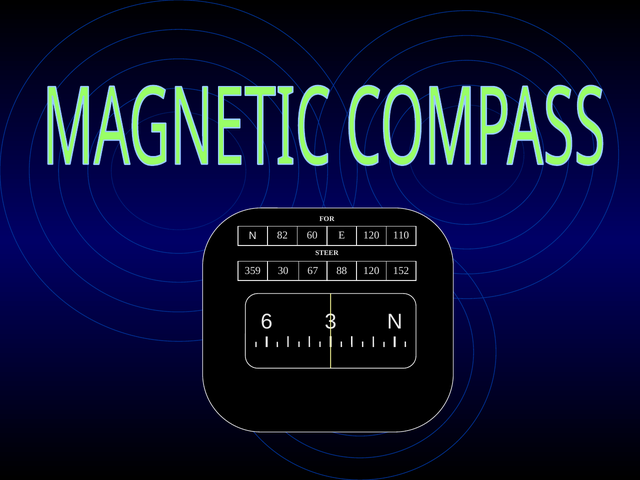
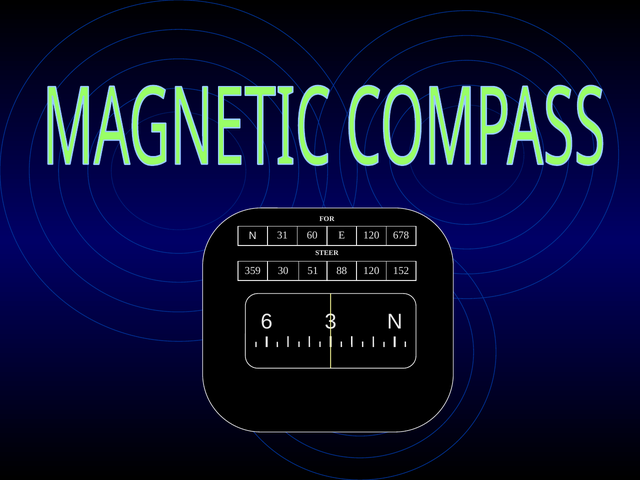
82: 82 -> 31
110: 110 -> 678
67: 67 -> 51
